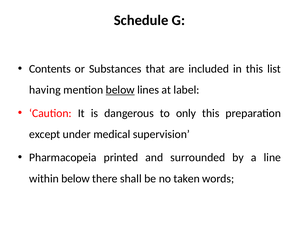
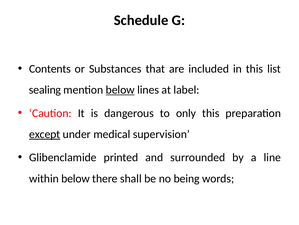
having: having -> sealing
except underline: none -> present
Pharmacopeia: Pharmacopeia -> Glibenclamide
taken: taken -> being
